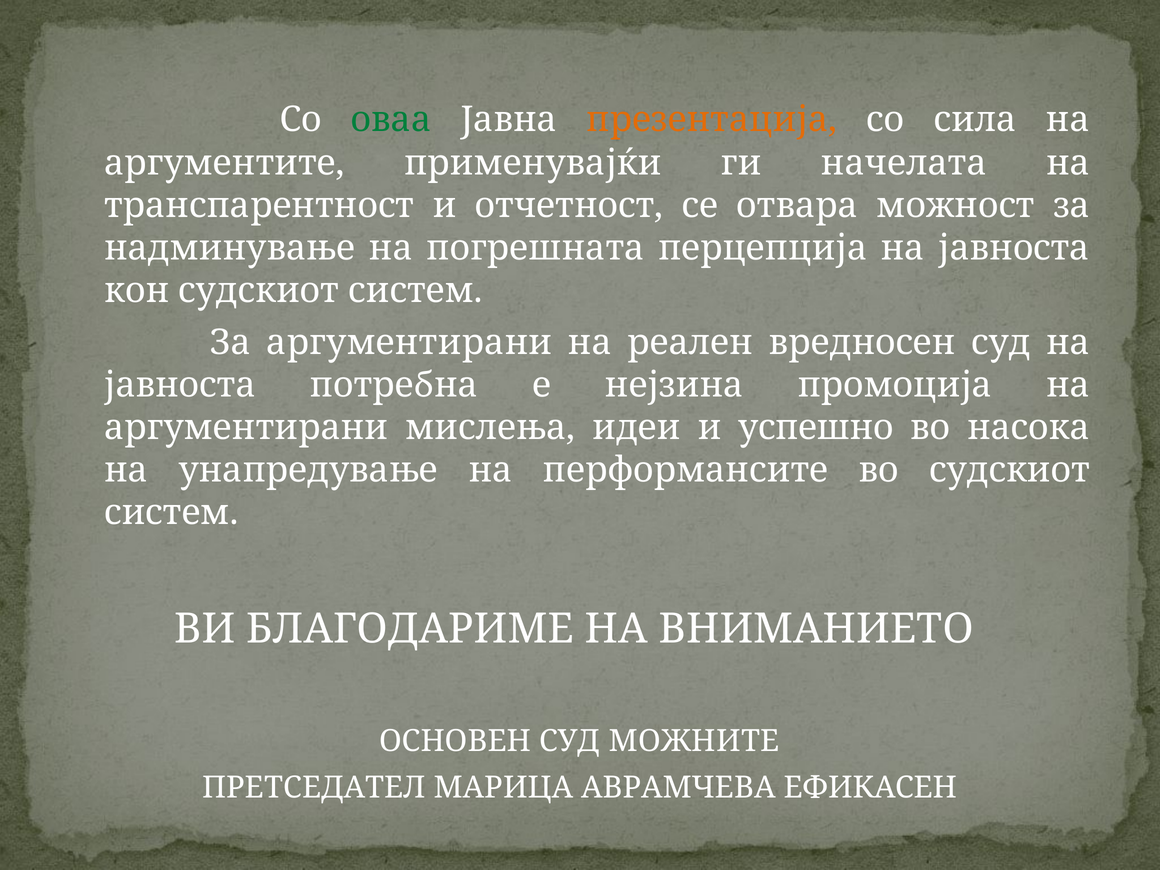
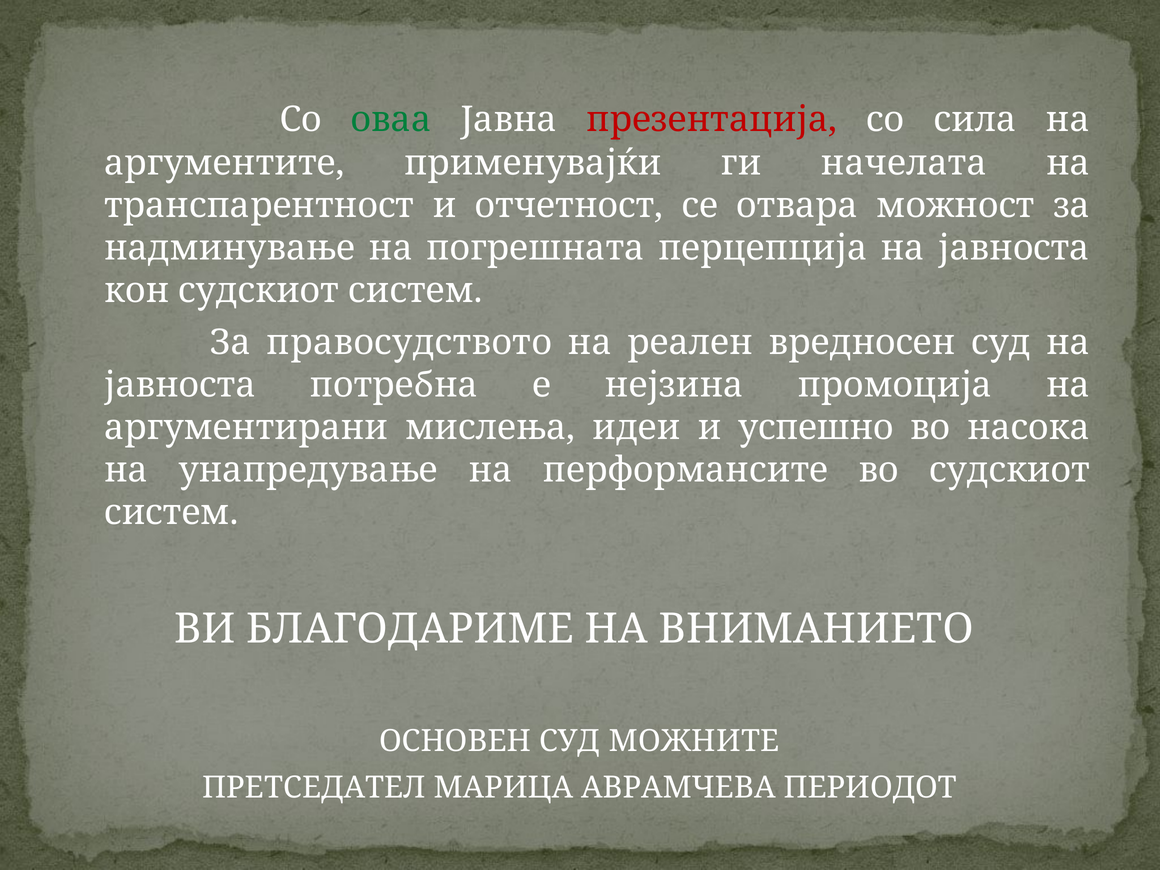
презентација colour: orange -> red
За аргументирани: аргументирани -> правосудството
ЕФИКАСЕН: ЕФИКАСЕН -> ПЕРИОДОТ
